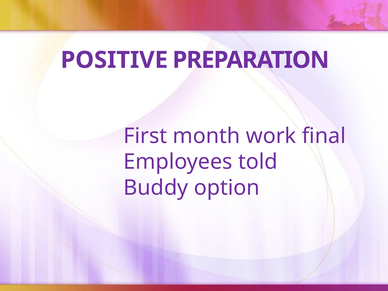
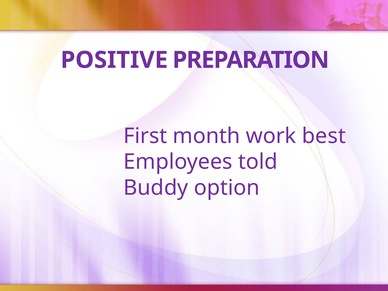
final: final -> best
